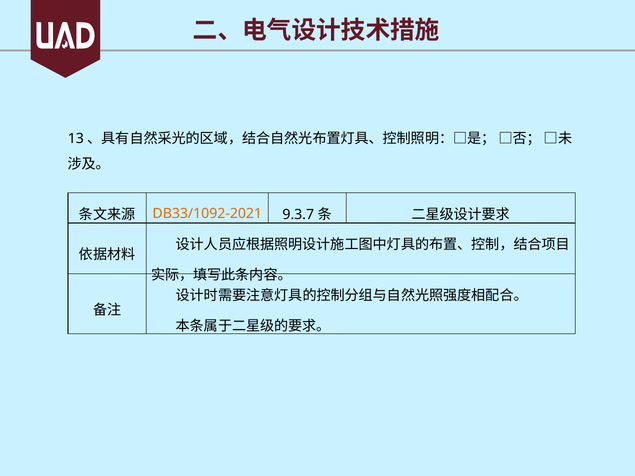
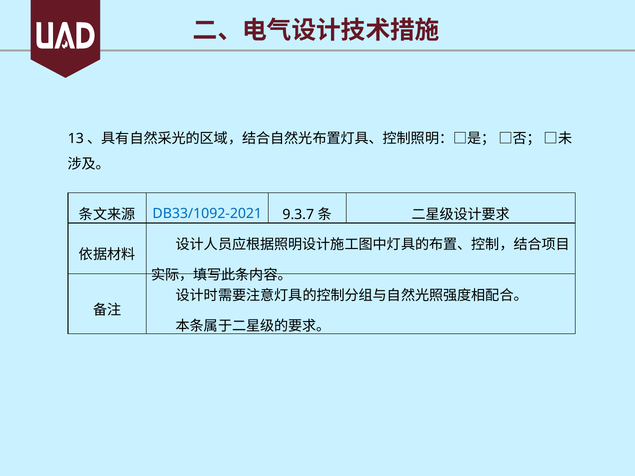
DB33/1092-2021 colour: orange -> blue
